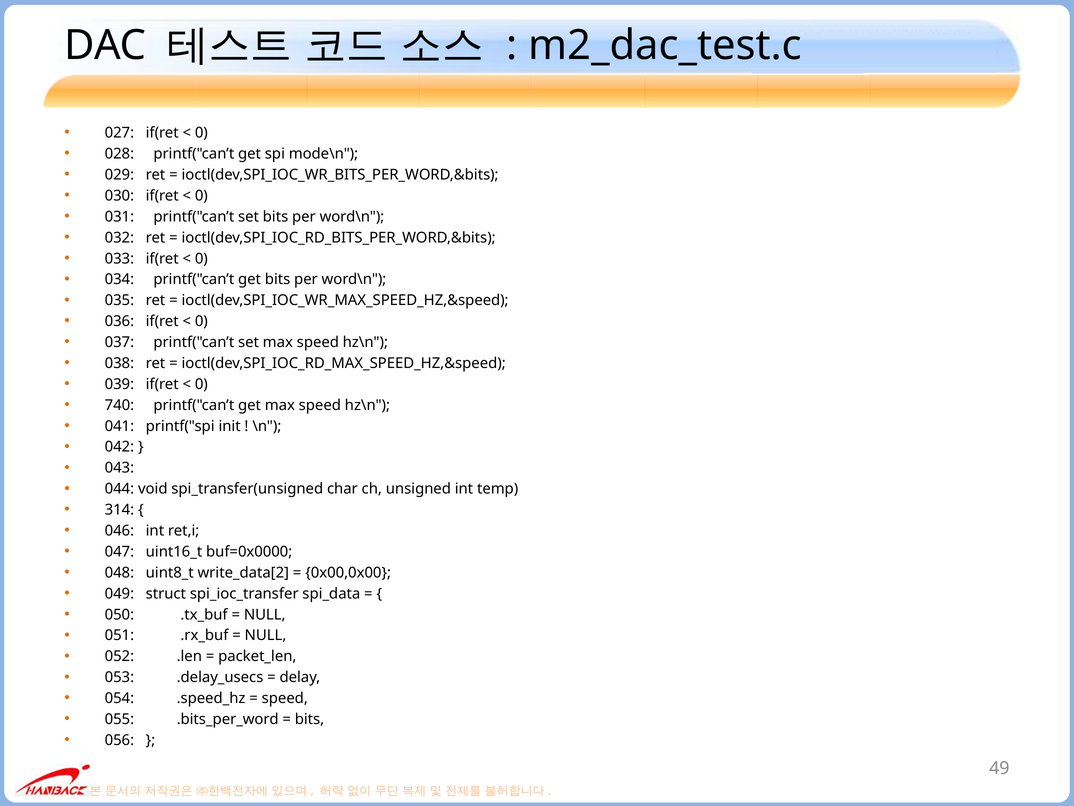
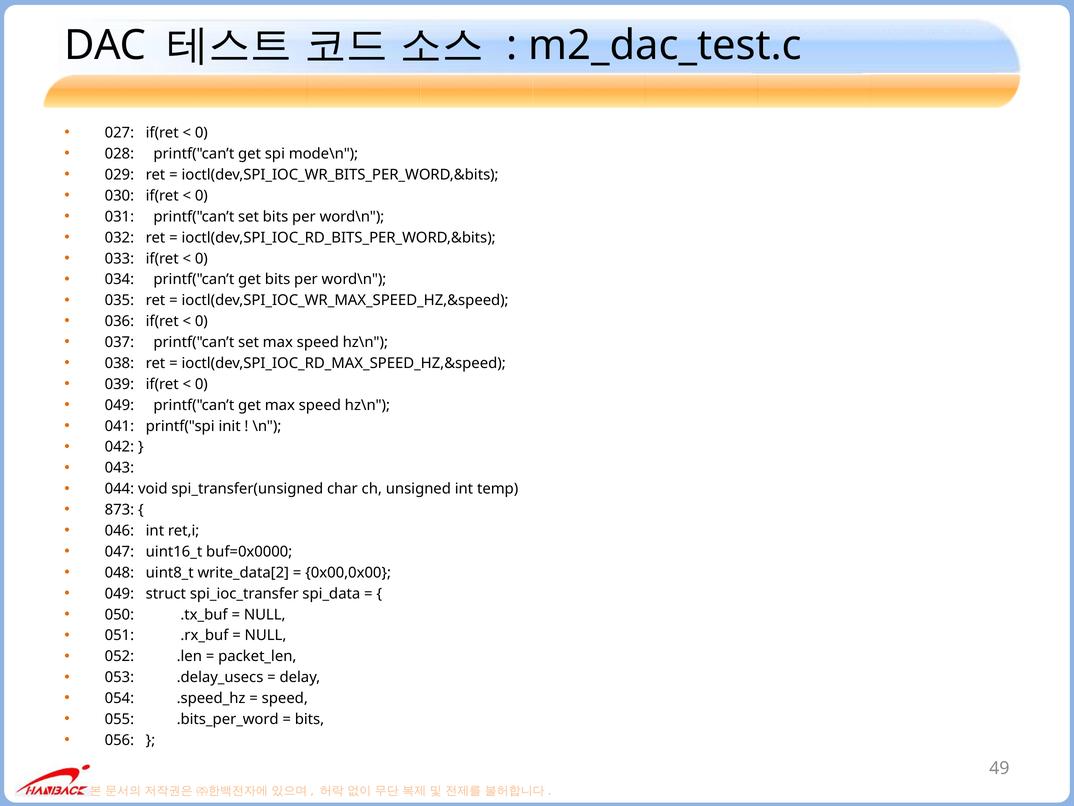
740 at (119, 405): 740 -> 049
314: 314 -> 873
